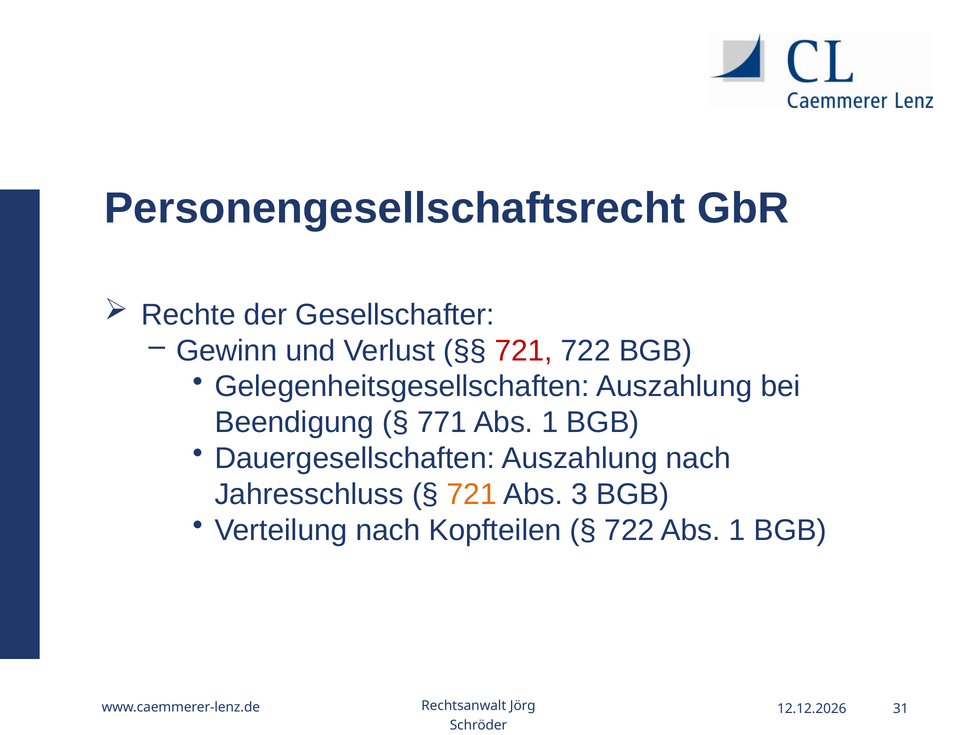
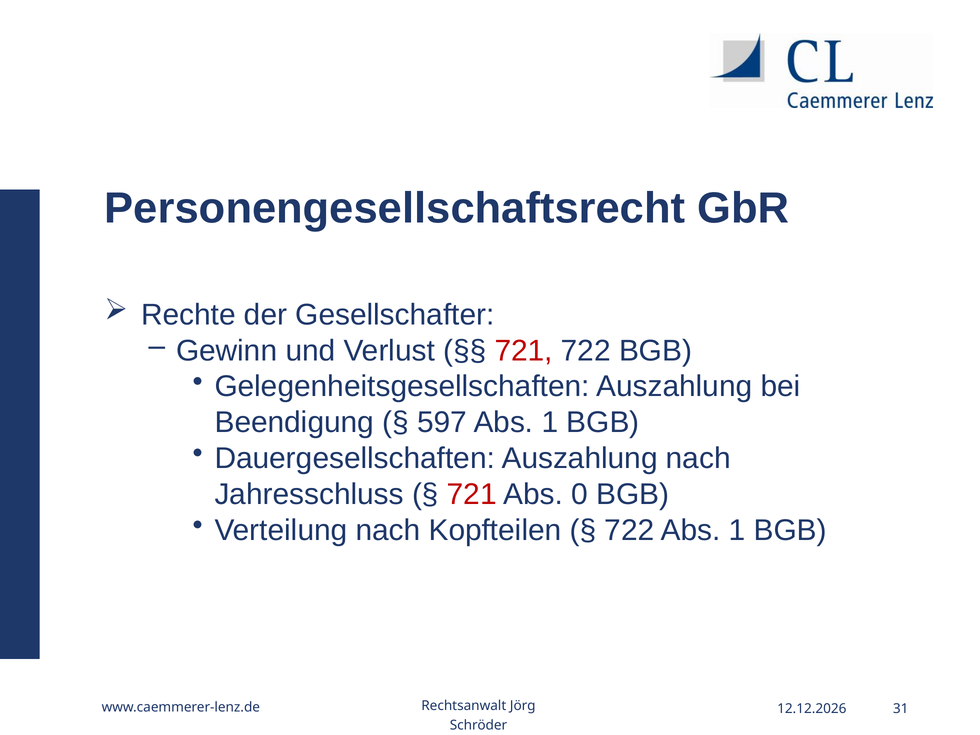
771: 771 -> 597
721 at (472, 494) colour: orange -> red
3: 3 -> 0
